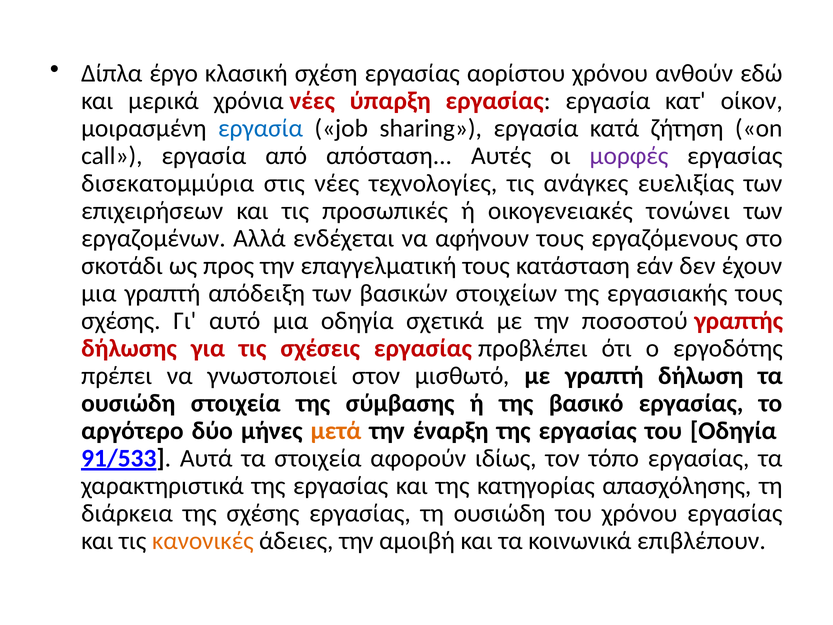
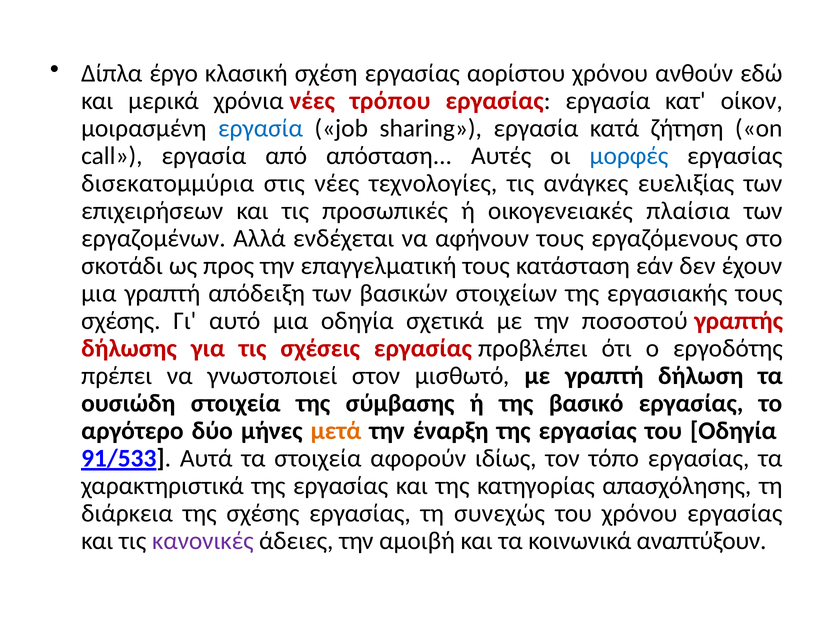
ύπαρξη: ύπαρξη -> τρόπου
μορφές colour: purple -> blue
τονώνει: τονώνει -> πλαίσια
τη ουσιώδη: ουσιώδη -> συνεχώς
κανονικές colour: orange -> purple
επιβλέπουν: επιβλέπουν -> αναπτύξουν
